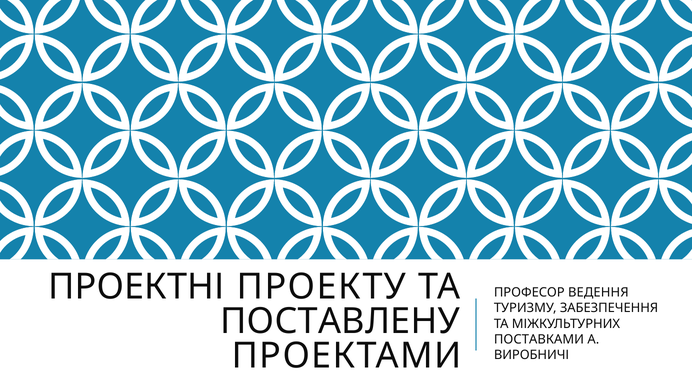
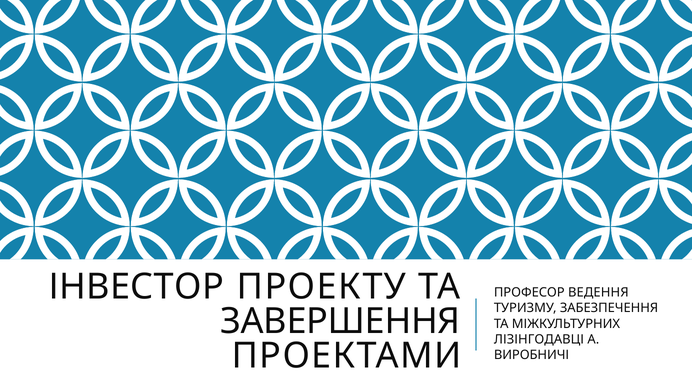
ПРОЕКТНІ: ПРОЕКТНІ -> ІНВЕСТОР
ПОСТАВЛЕНУ: ПОСТАВЛЕНУ -> ЗАВЕРШЕННЯ
ПОСТАВКАМИ: ПОСТАВКАМИ -> ЛІЗІНГОДАВЦІ
